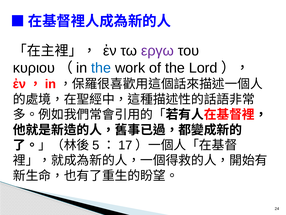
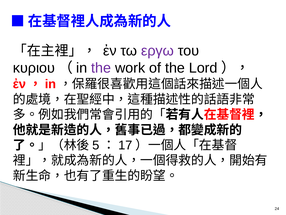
the at (101, 68) colour: blue -> purple
